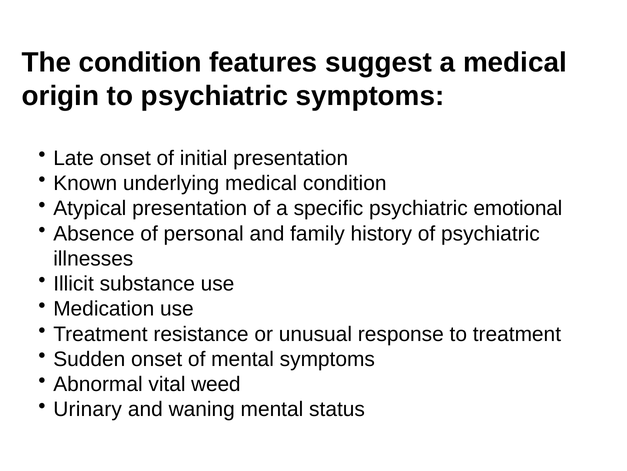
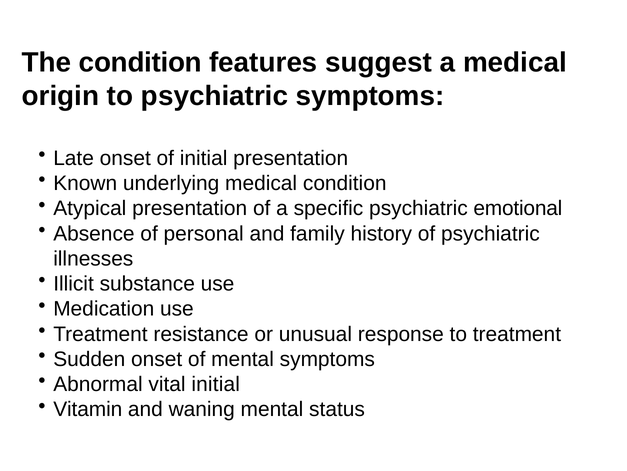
vital weed: weed -> initial
Urinary: Urinary -> Vitamin
